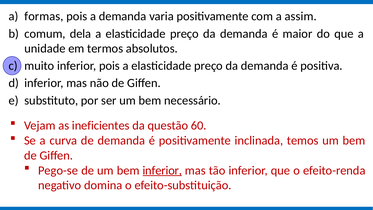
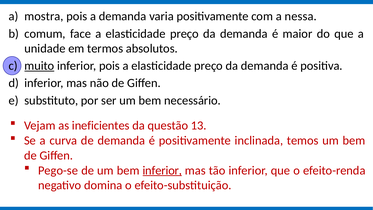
formas: formas -> mostra
assim: assim -> nessa
dela: dela -> face
muito underline: none -> present
60: 60 -> 13
